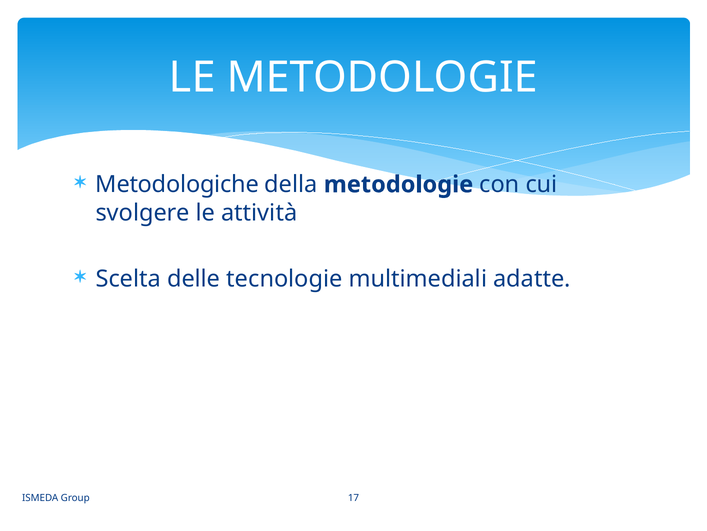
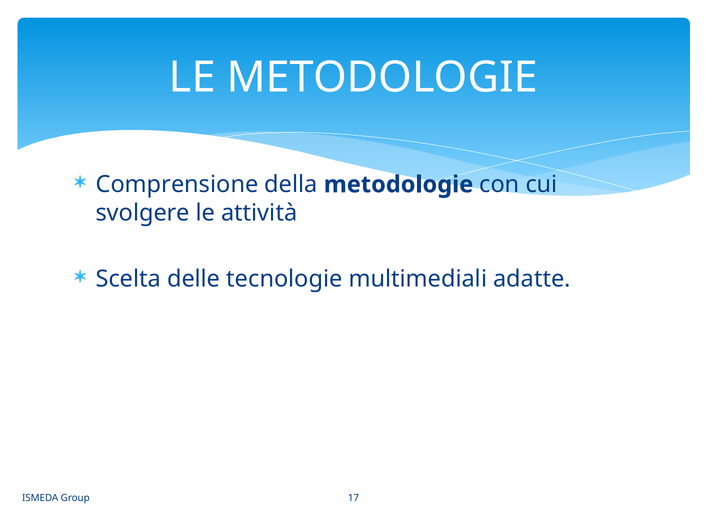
Metodologiche: Metodologiche -> Comprensione
